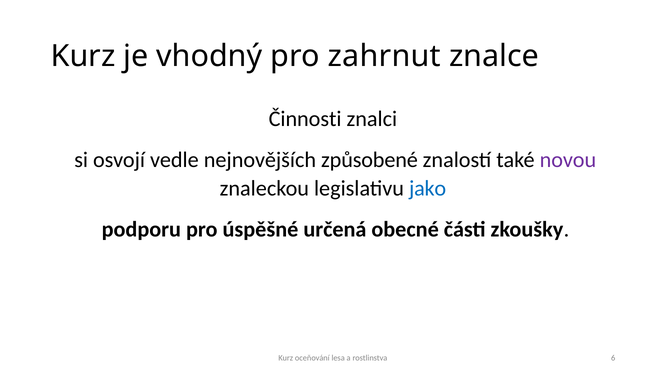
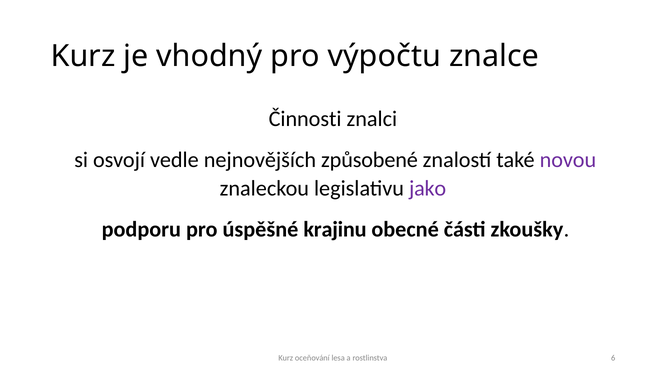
zahrnut: zahrnut -> výpočtu
jako colour: blue -> purple
určená: určená -> krajinu
